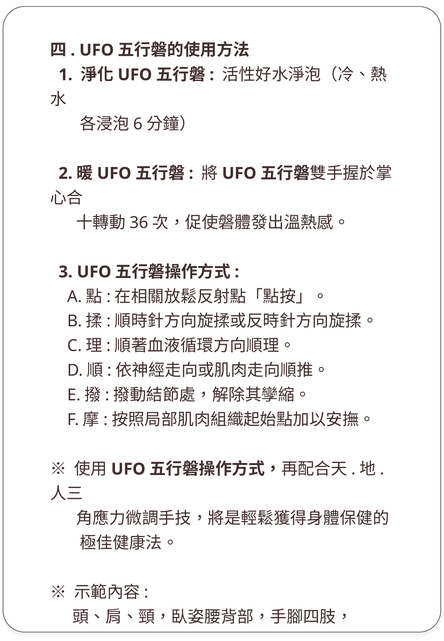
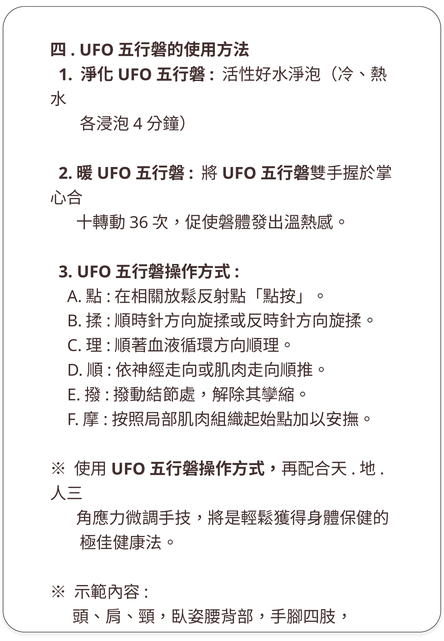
6: 6 -> 4
